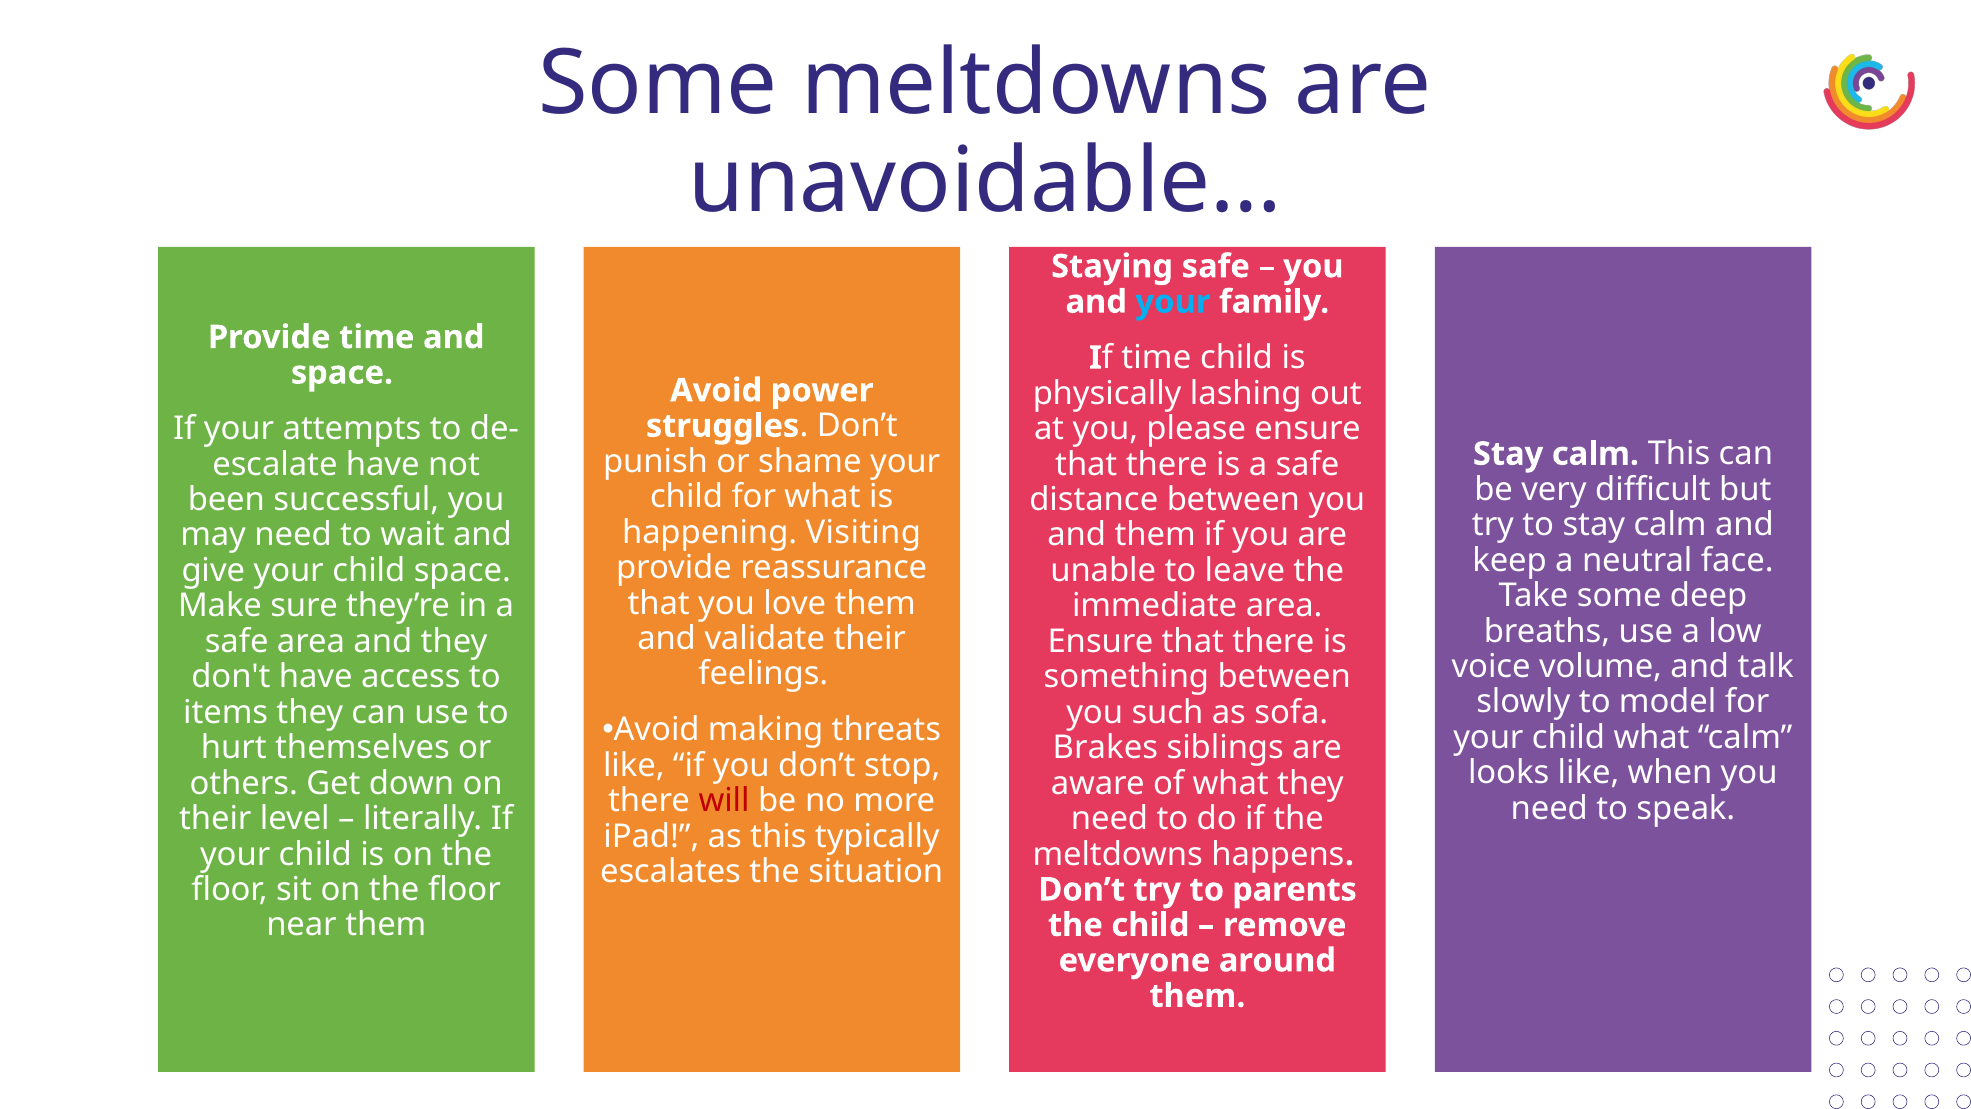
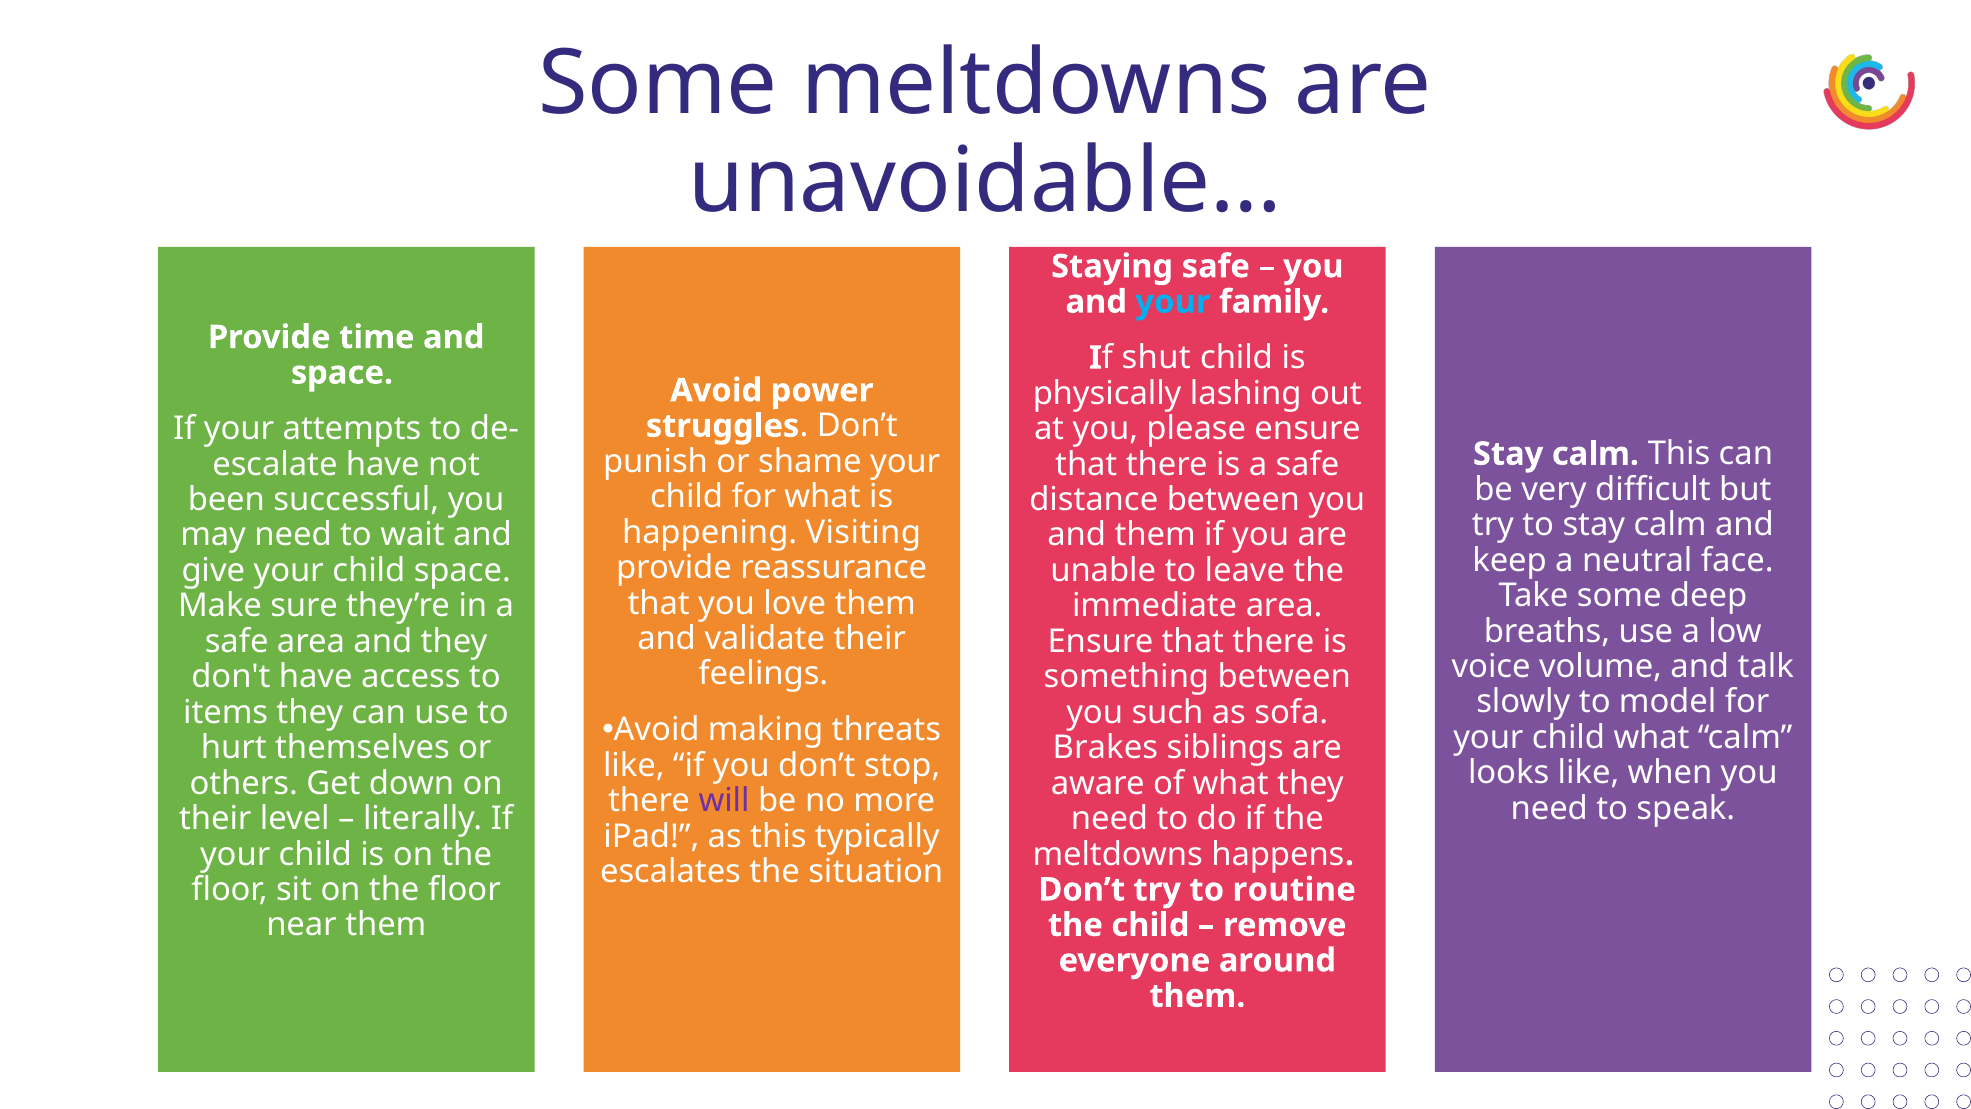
If time: time -> shut
will colour: red -> purple
parents: parents -> routine
